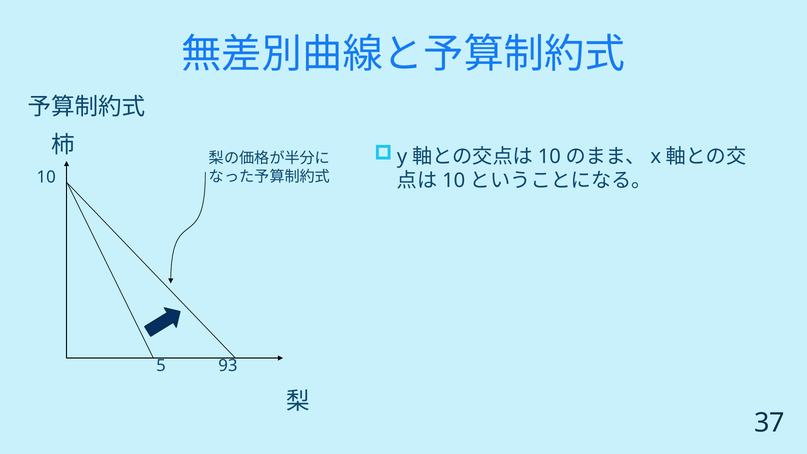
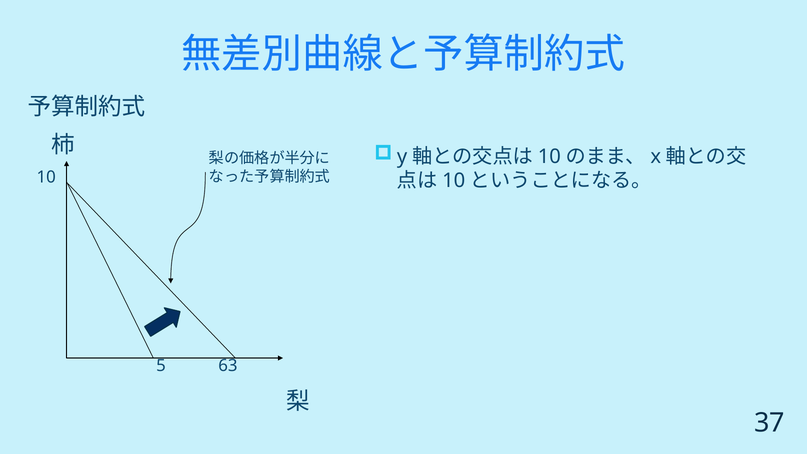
93: 93 -> 63
